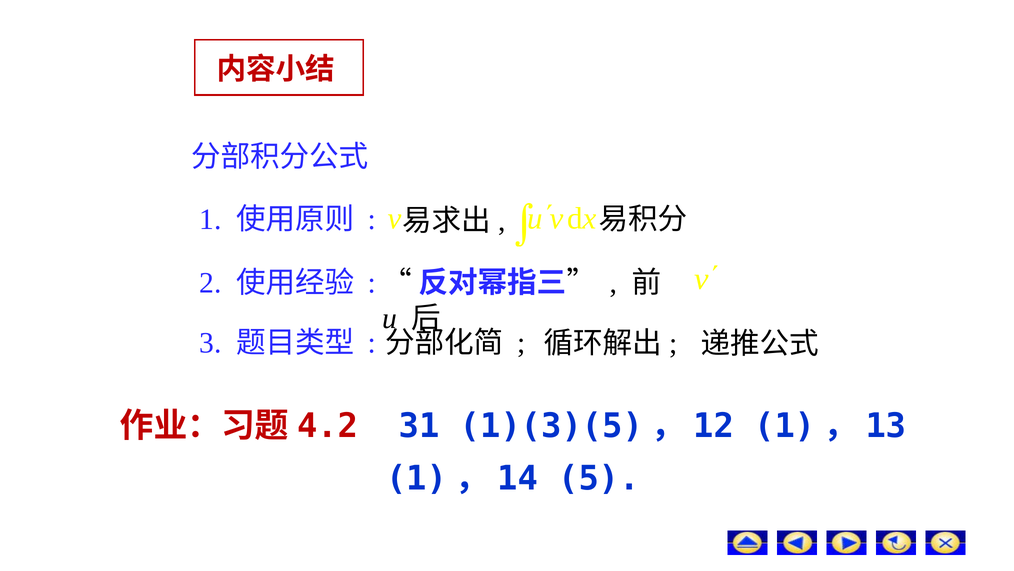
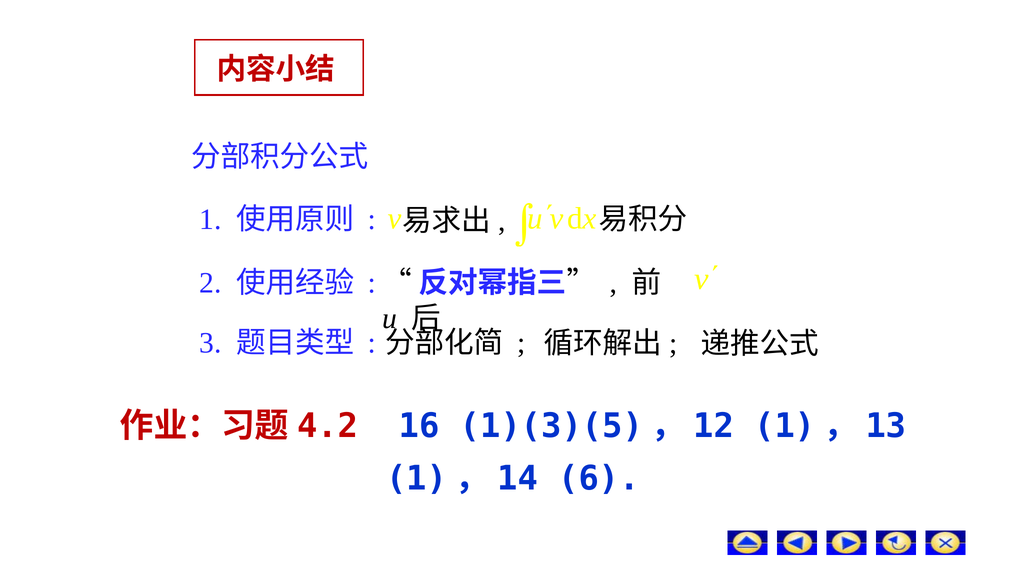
31: 31 -> 16
5: 5 -> 6
